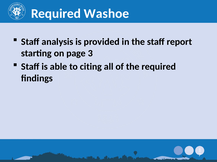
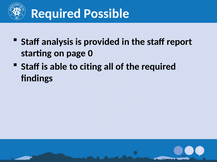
Washoe: Washoe -> Possible
3: 3 -> 0
